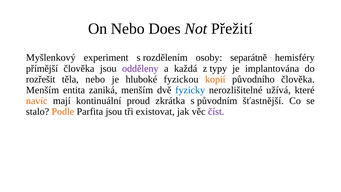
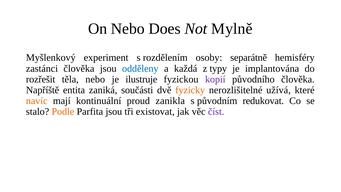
Přežití: Přežití -> Mylně
přímější: přímější -> zastánci
odděleny colour: purple -> blue
hluboké: hluboké -> ilustruje
kopií colour: orange -> purple
Menším at (42, 90): Menším -> Napříště
zaniká menším: menším -> součásti
fyzicky colour: blue -> orange
zkrátka: zkrátka -> zanikla
šťastnější: šťastnější -> redukovat
